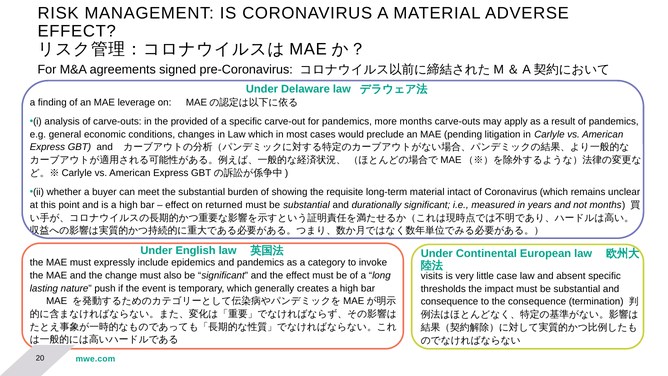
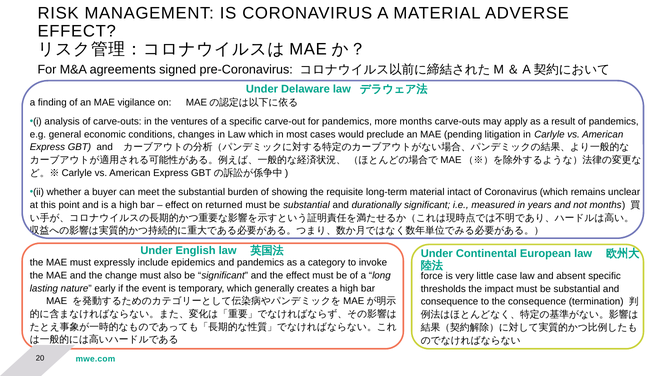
leverage: leverage -> vigilance
provided: provided -> ventures
visits: visits -> force
push: push -> early
